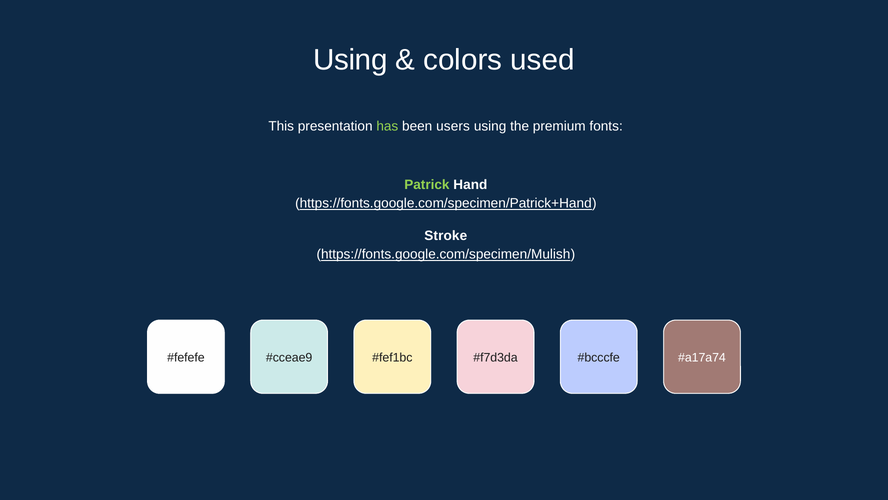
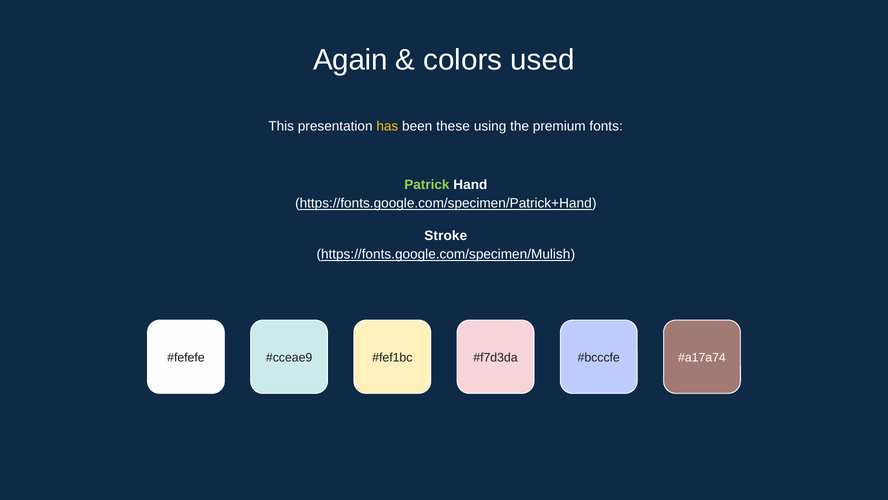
Using at (350, 60): Using -> Again
has colour: light green -> yellow
users: users -> these
